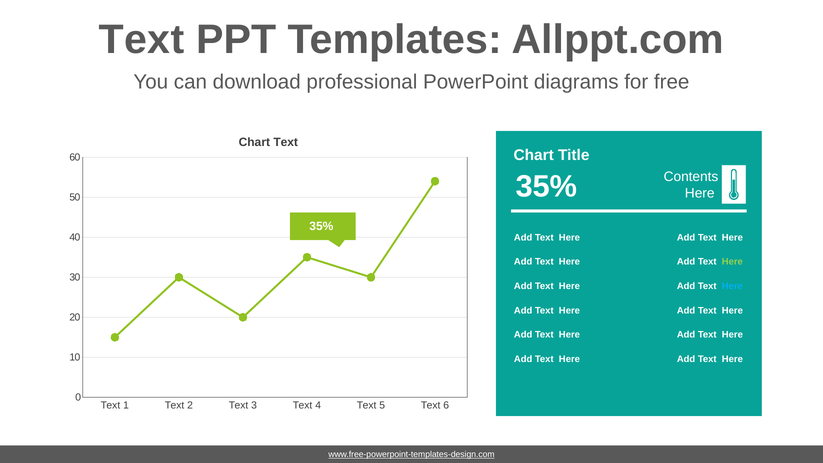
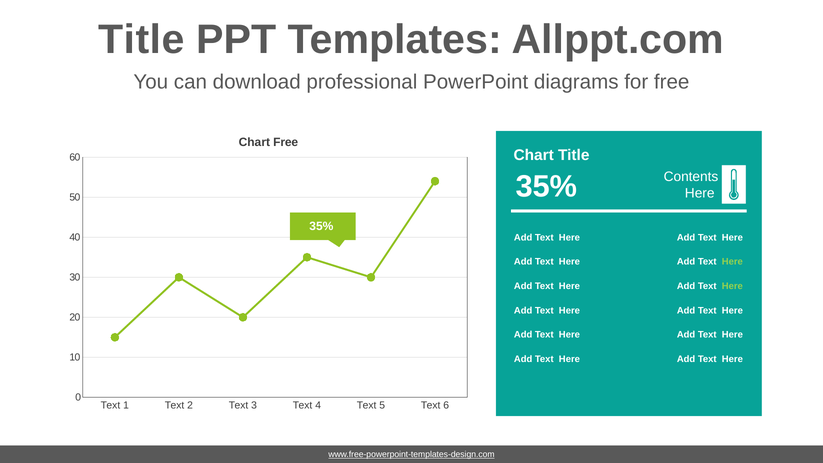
Text at (141, 39): Text -> Title
Chart Text: Text -> Free
Here at (732, 286) colour: light blue -> light green
